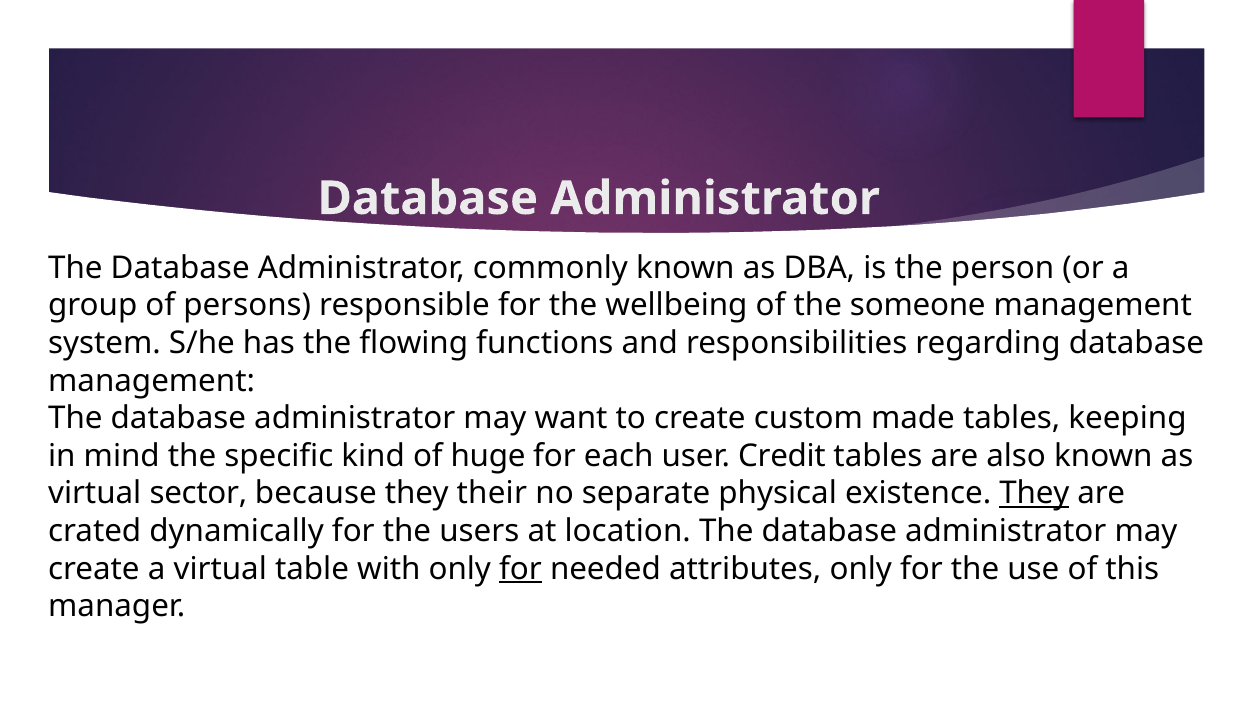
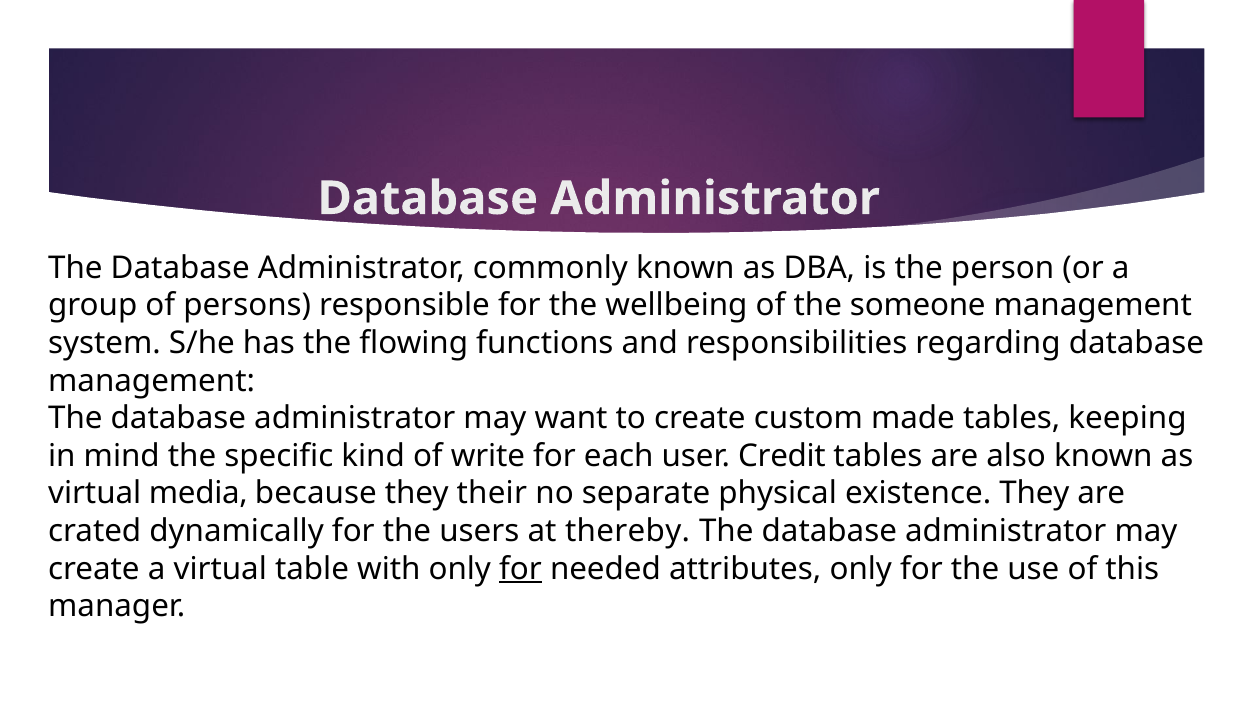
huge: huge -> write
sector: sector -> media
They at (1034, 494) underline: present -> none
location: location -> thereby
